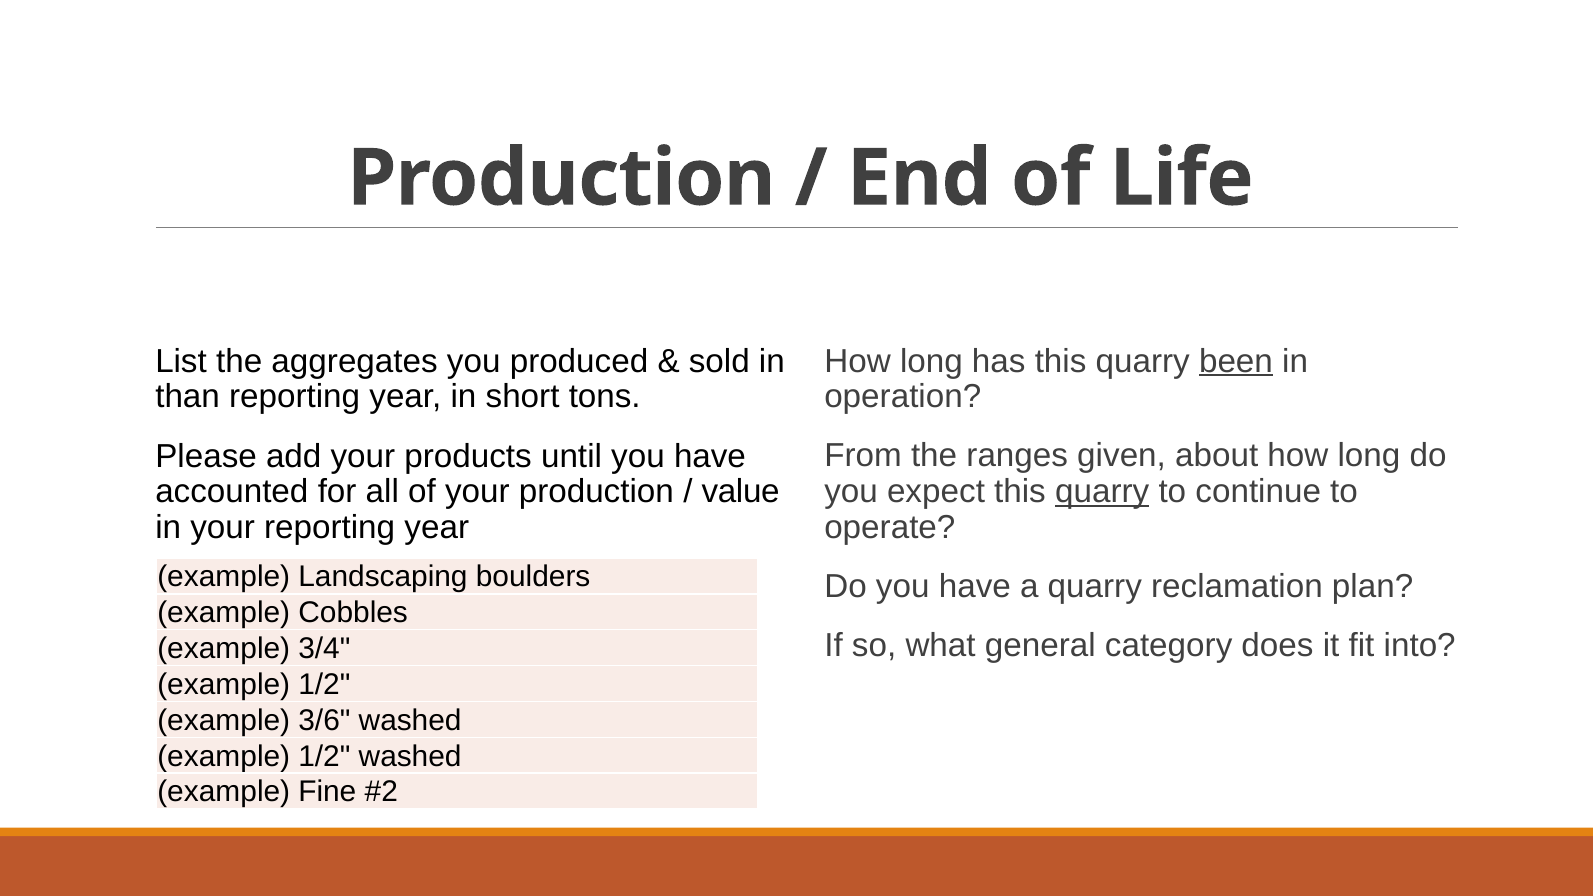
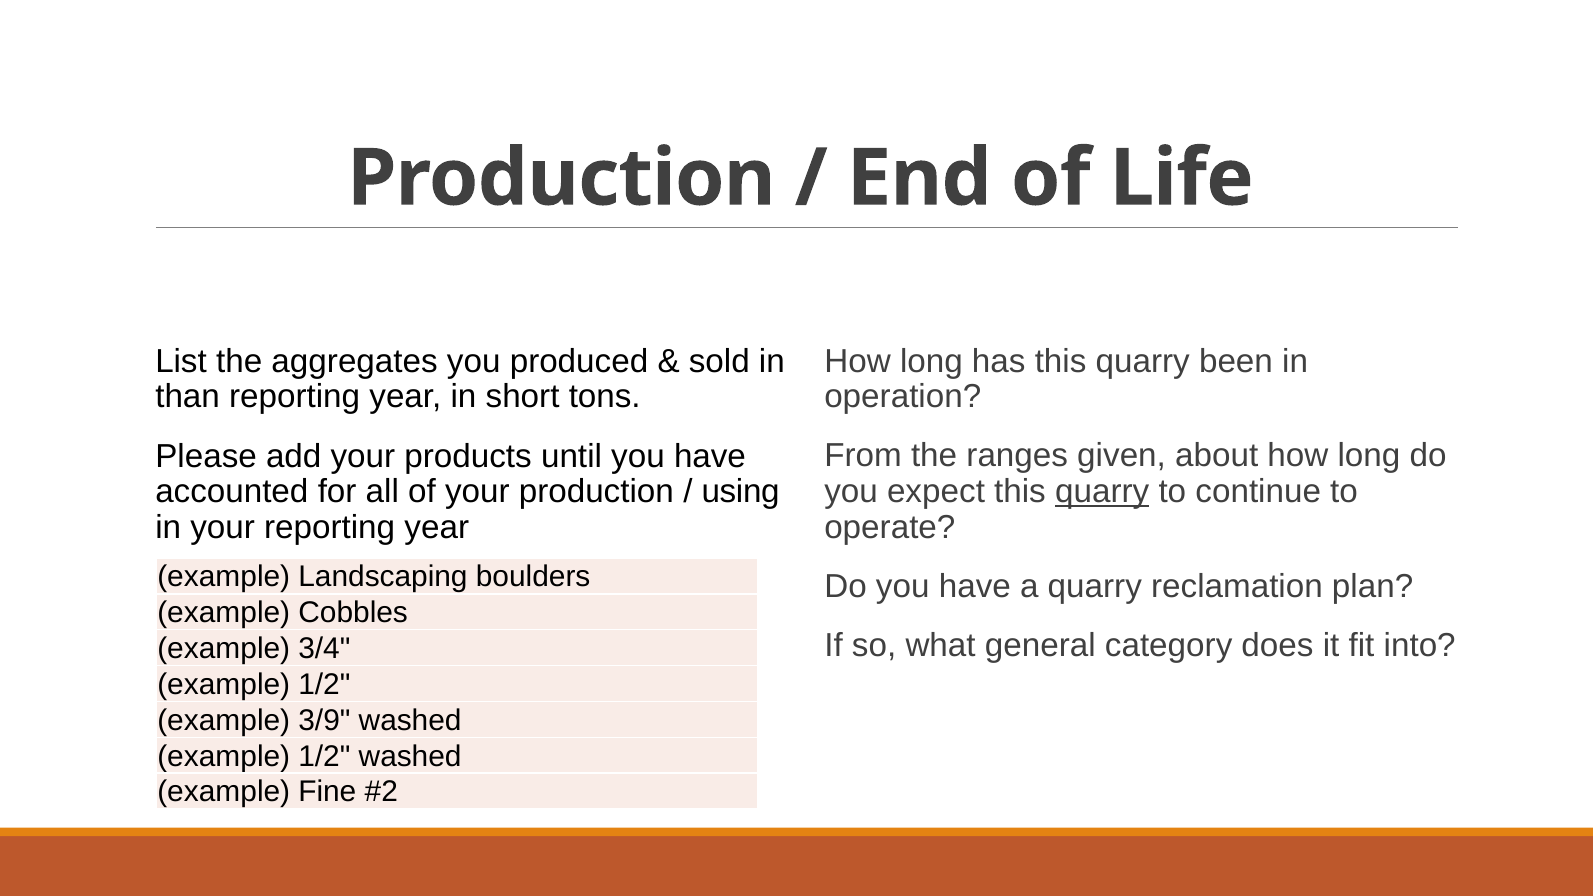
been underline: present -> none
value: value -> using
3/6: 3/6 -> 3/9
